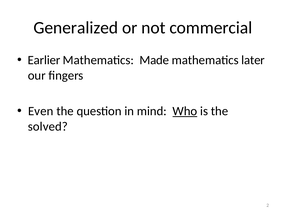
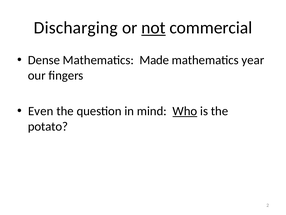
Generalized: Generalized -> Discharging
not underline: none -> present
Earlier: Earlier -> Dense
later: later -> year
solved: solved -> potato
